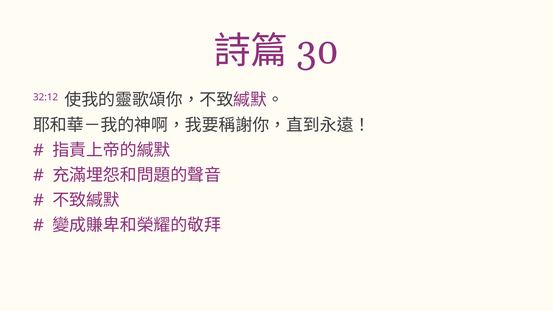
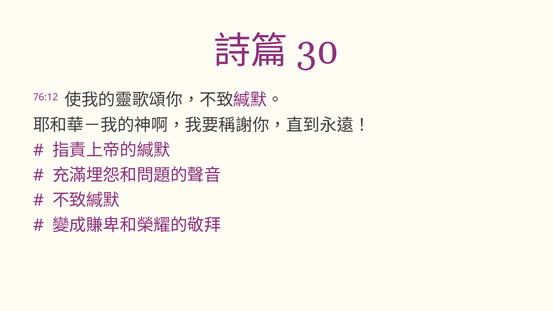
32:12: 32:12 -> 76:12
